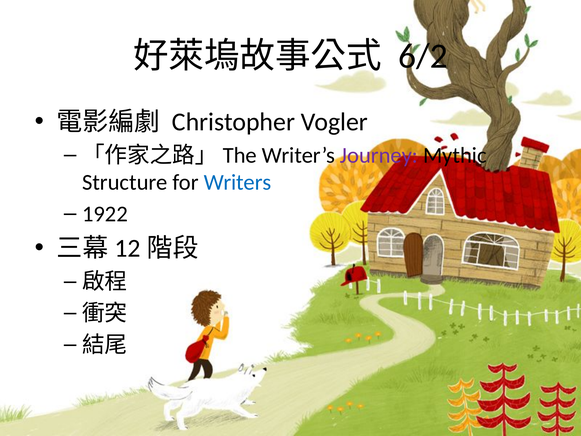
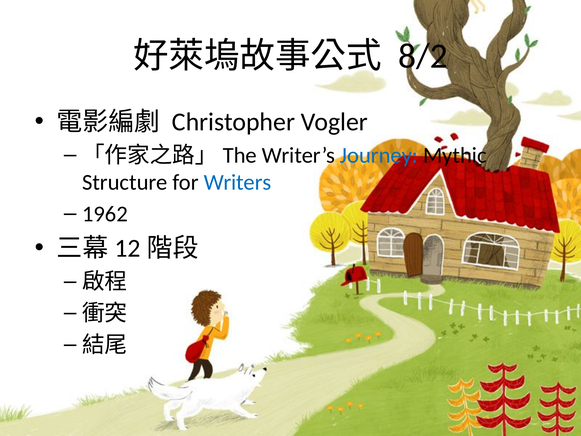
6/2: 6/2 -> 8/2
Journey colour: purple -> blue
1922: 1922 -> 1962
